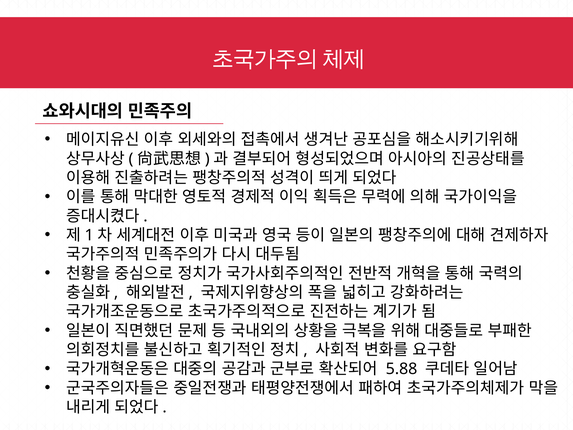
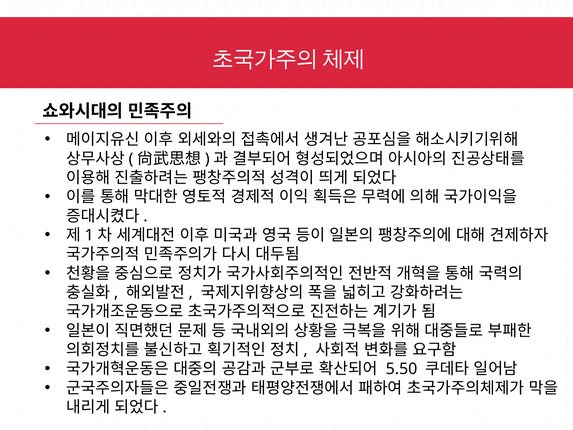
5.88: 5.88 -> 5.50
